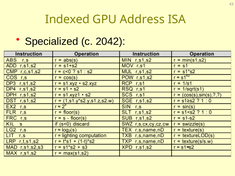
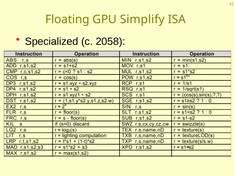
Indexed: Indexed -> Floating
Address: Address -> Simplify
2042: 2042 -> 2058
